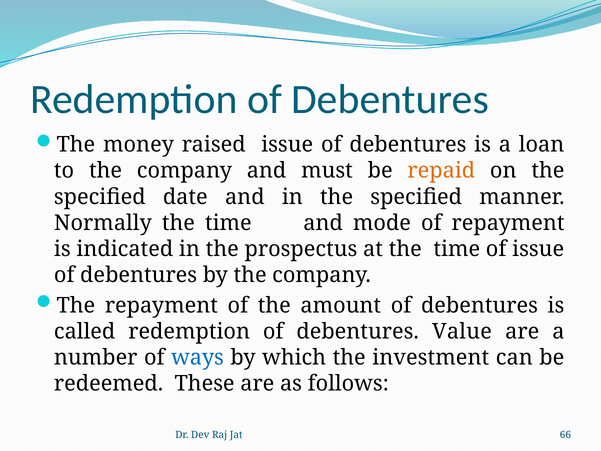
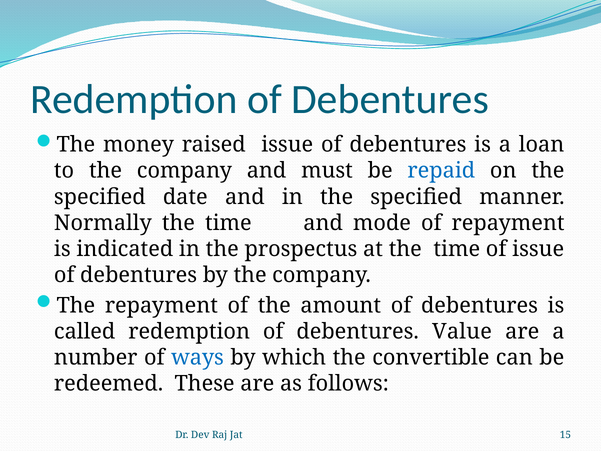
repaid colour: orange -> blue
investment: investment -> convertible
66: 66 -> 15
